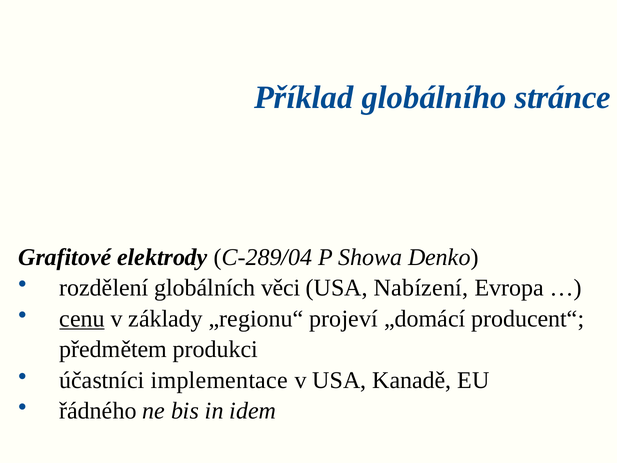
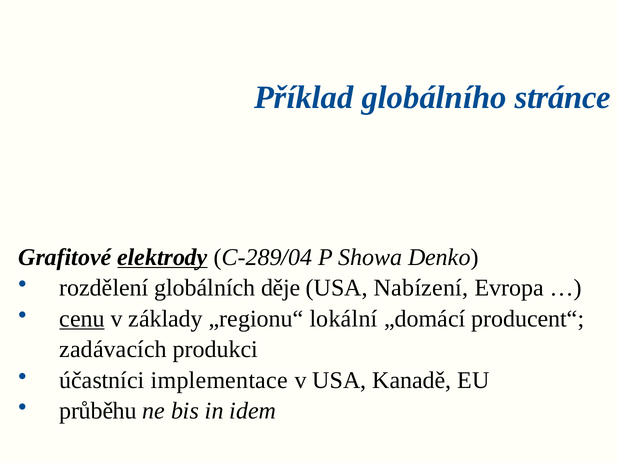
elektrody underline: none -> present
věci: věci -> děje
projeví: projeví -> lokální
předmětem: předmětem -> zadávacích
řádného: řádného -> průběhu
